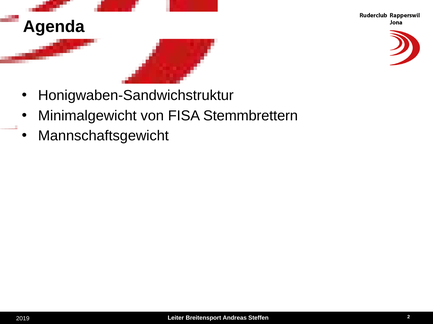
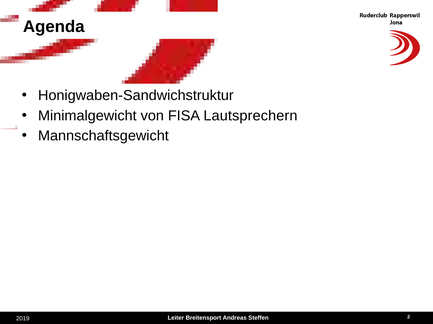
Stemmbrettern: Stemmbrettern -> Lautsprechern
